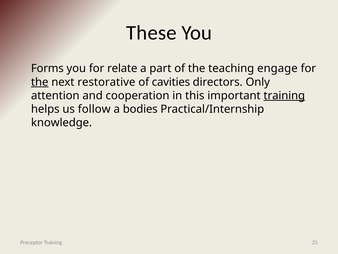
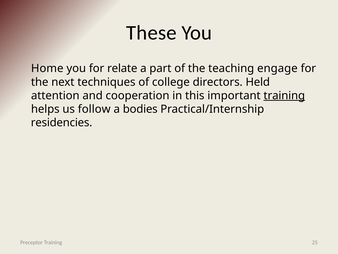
Forms: Forms -> Home
the at (40, 82) underline: present -> none
restorative: restorative -> techniques
cavities: cavities -> college
Only: Only -> Held
knowledge: knowledge -> residencies
